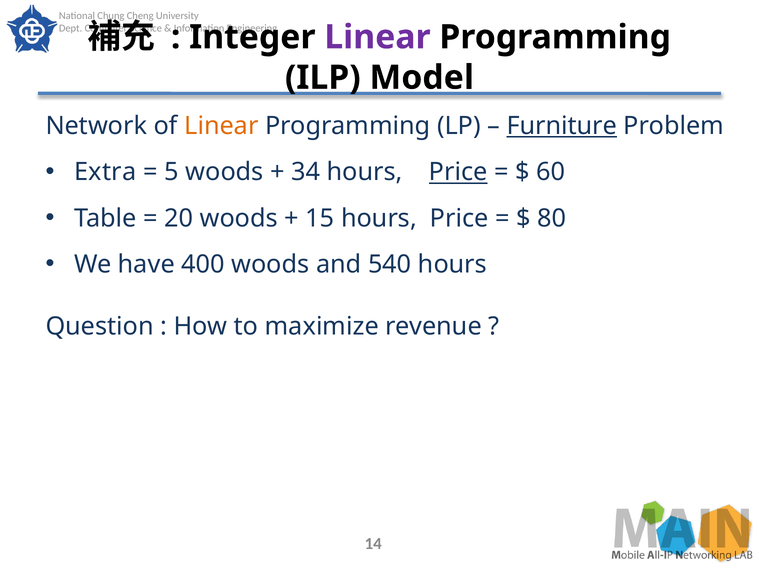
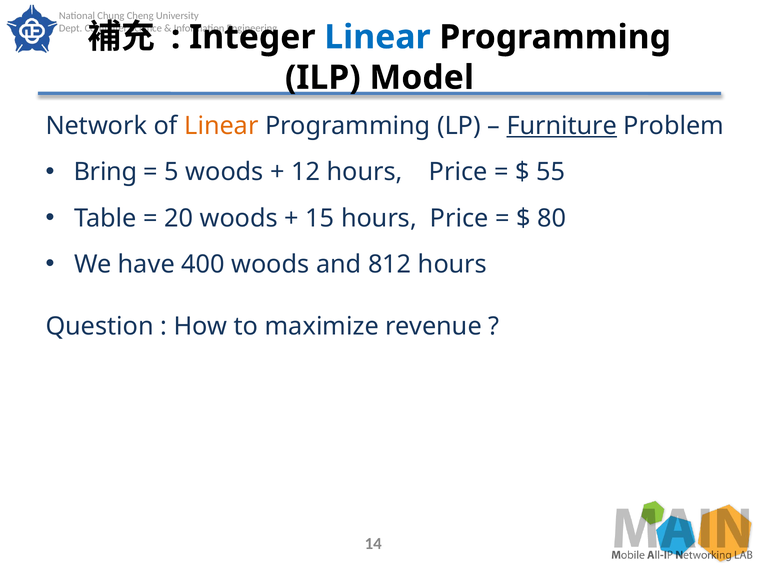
Linear at (377, 37) colour: purple -> blue
Extra: Extra -> Bring
34: 34 -> 12
Price at (458, 172) underline: present -> none
60: 60 -> 55
540: 540 -> 812
